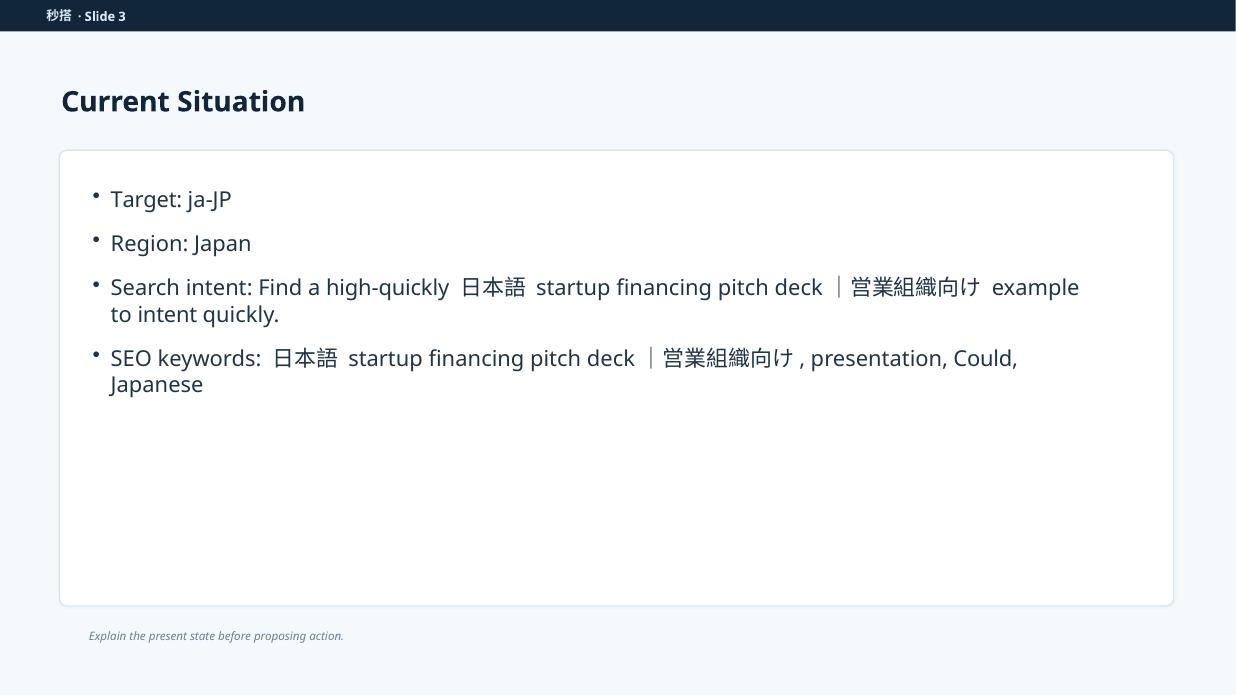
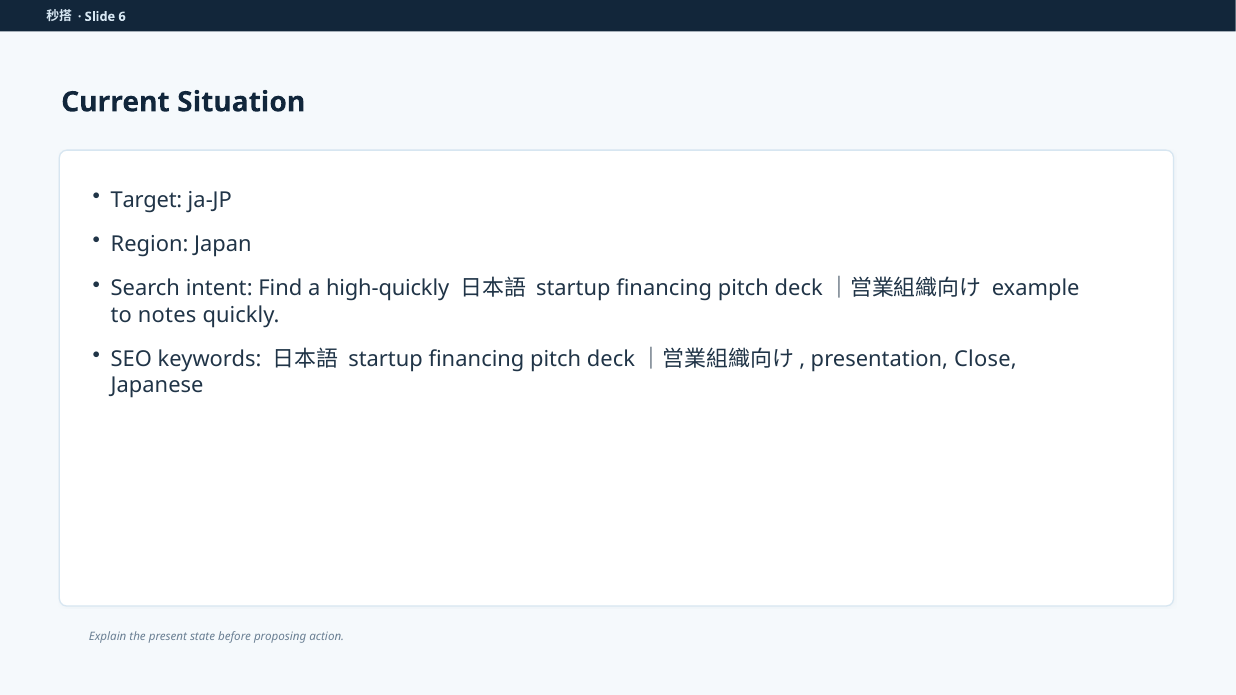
3: 3 -> 6
to intent: intent -> notes
Could: Could -> Close
